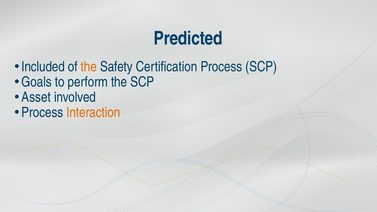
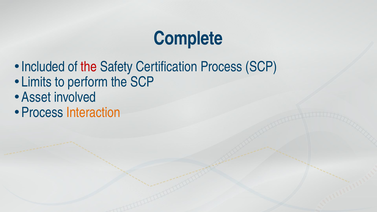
Predicted: Predicted -> Complete
the at (89, 67) colour: orange -> red
Goals: Goals -> Limits
